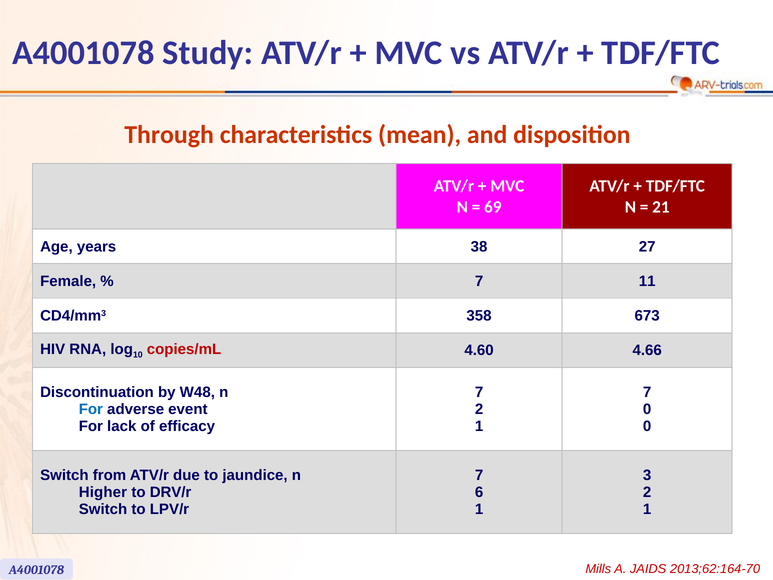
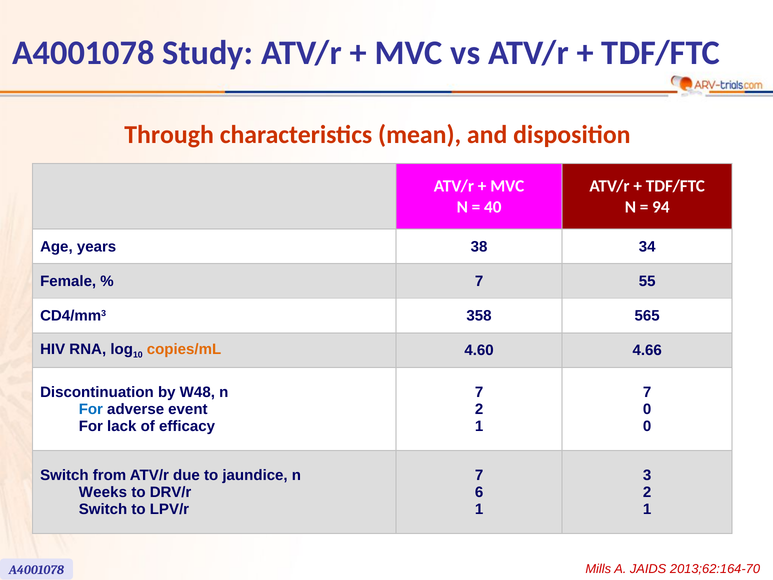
69: 69 -> 40
21: 21 -> 94
27: 27 -> 34
11: 11 -> 55
673: 673 -> 565
copies/mL colour: red -> orange
Higher: Higher -> Weeks
